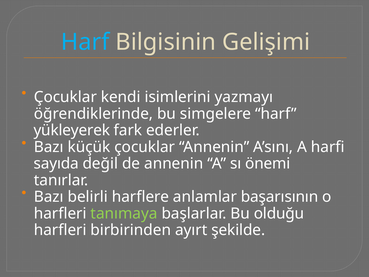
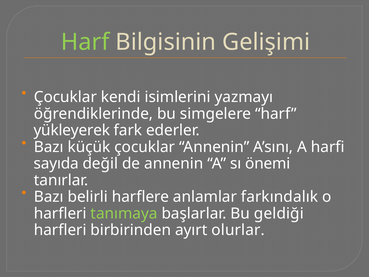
Harf at (85, 42) colour: light blue -> light green
başarısının: başarısının -> farkındalık
olduğu: olduğu -> geldiği
şekilde: şekilde -> olurlar
